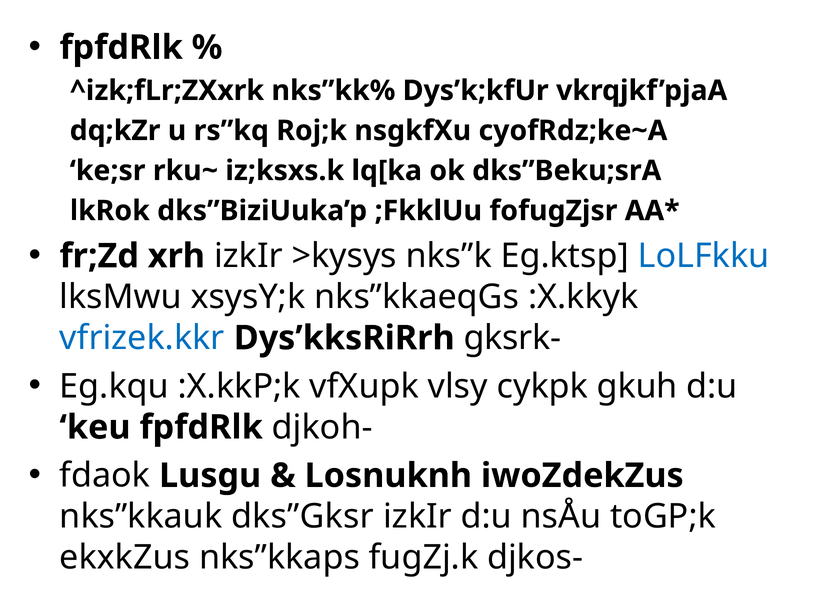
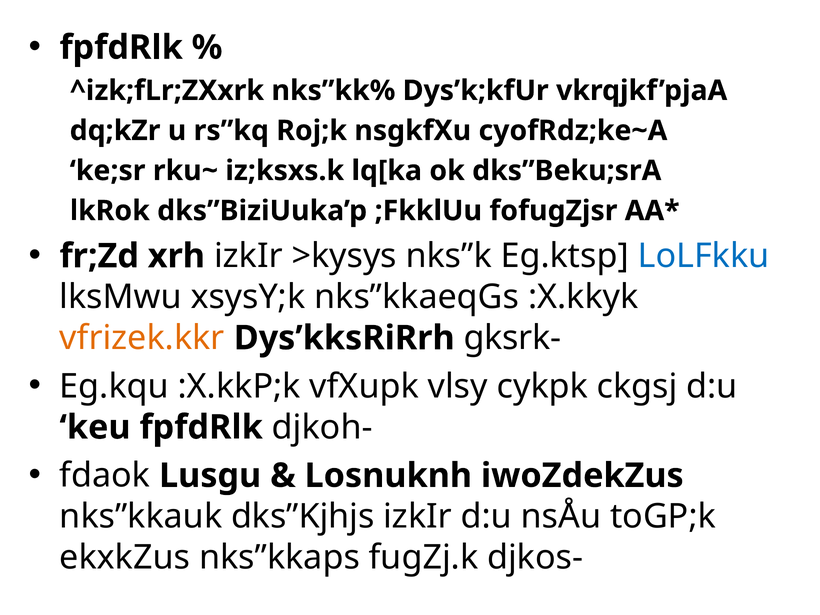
vfrizek.kkr colour: blue -> orange
gkuh: gkuh -> ckgsj
dks”Gksr: dks”Gksr -> dks”Kjhjs
